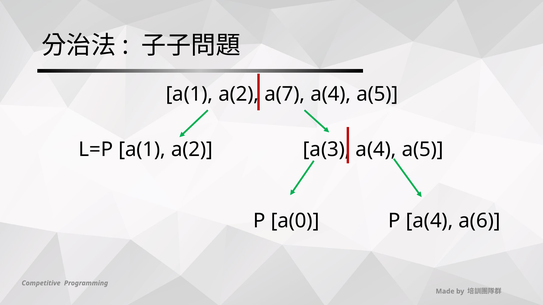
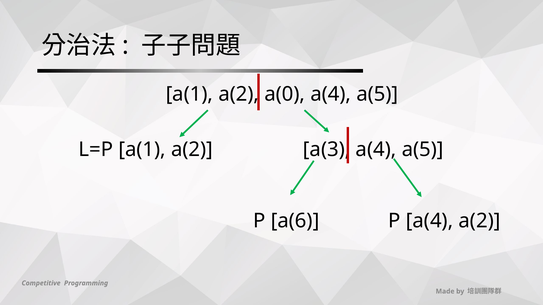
a(7: a(7 -> a(0
a(0: a(0 -> a(6
a(4 a(6: a(6 -> a(2
